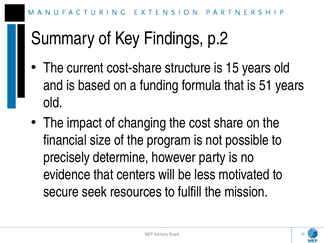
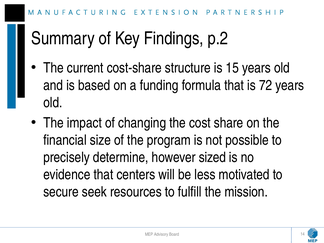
51: 51 -> 72
party: party -> sized
